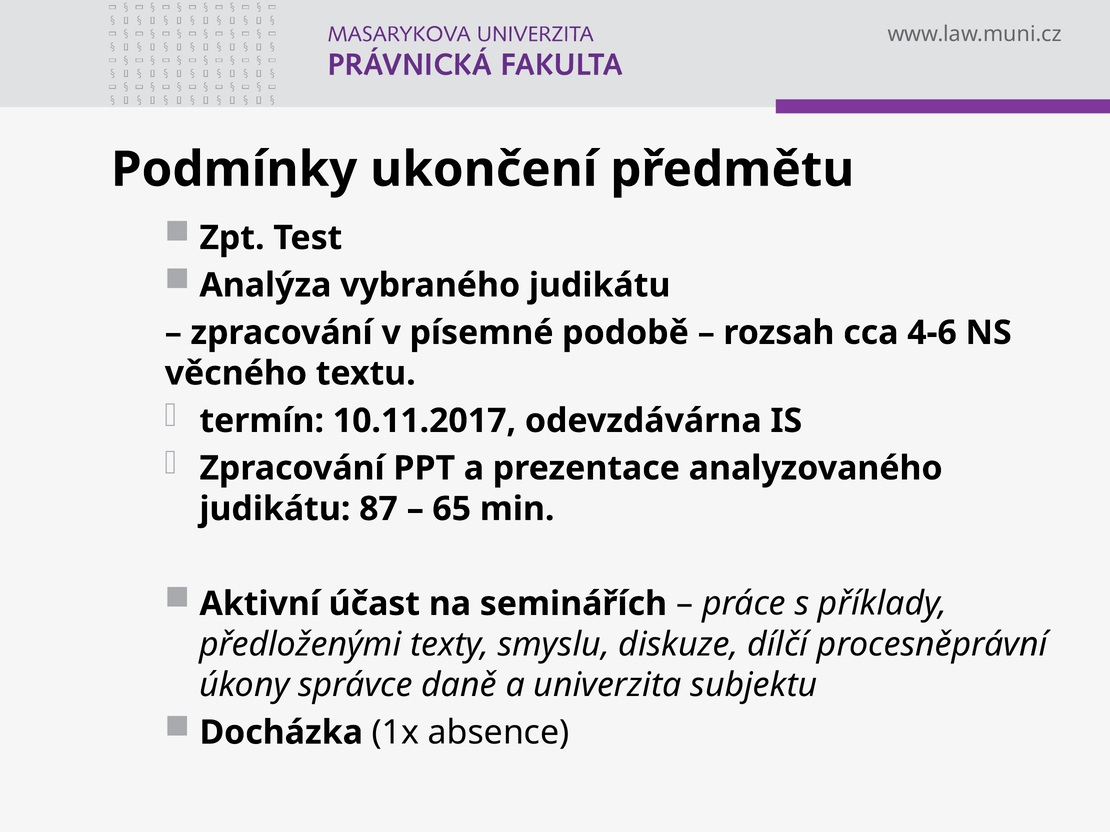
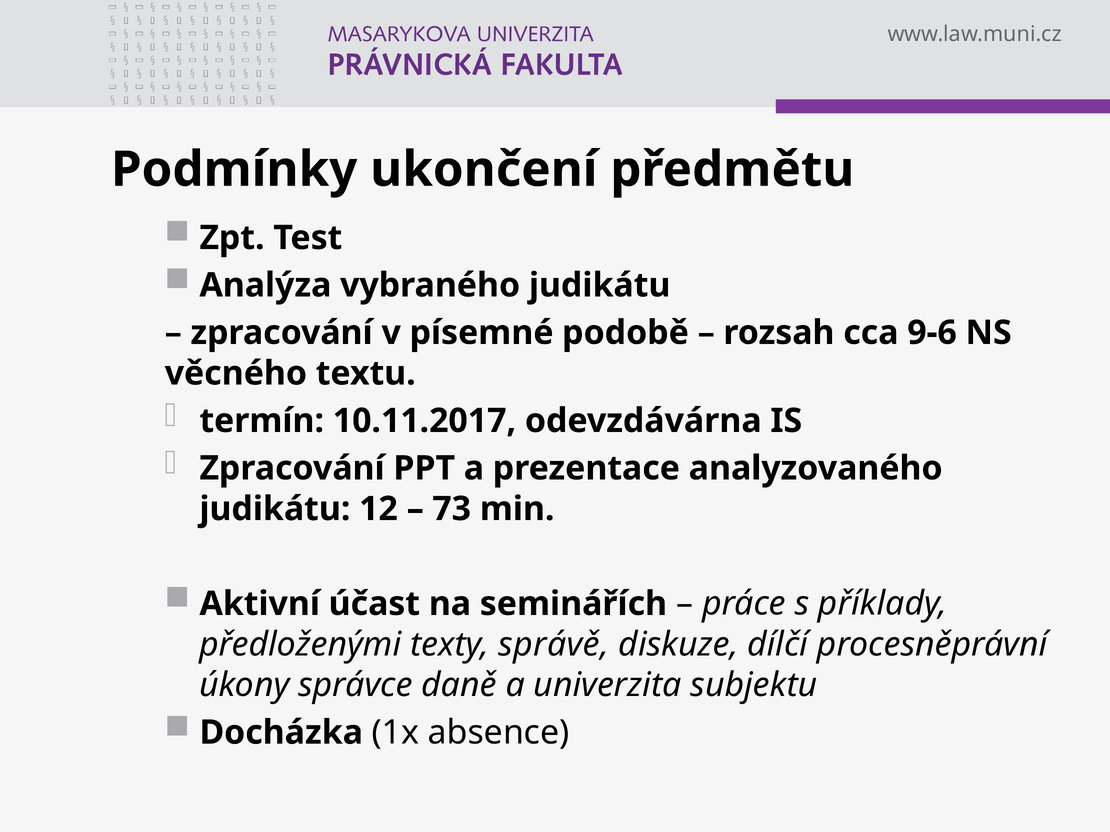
4-6: 4-6 -> 9-6
87: 87 -> 12
65: 65 -> 73
smyslu: smyslu -> správě
